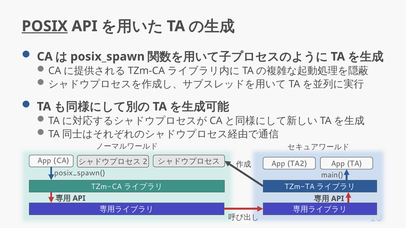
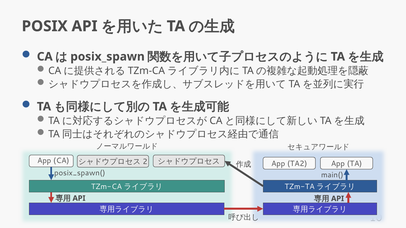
POSIX underline: present -> none
